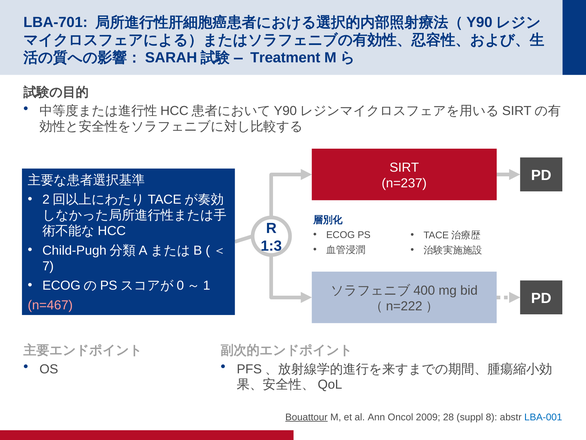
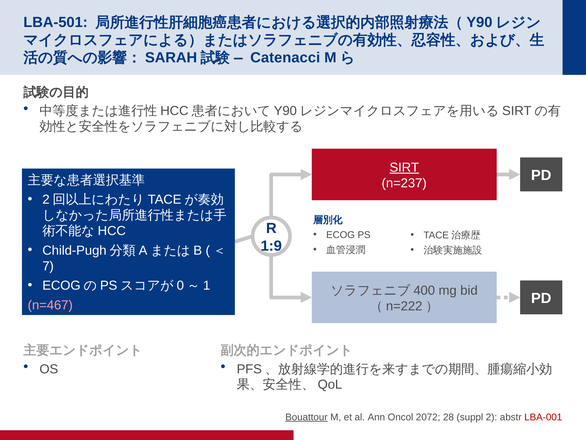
LBA-701: LBA-701 -> LBA-501
Treatment: Treatment -> Catenacci
SIRT underline: none -> present
1:3: 1:3 -> 1:9
2009: 2009 -> 2072
8: 8 -> 2
LBA-001 colour: blue -> red
